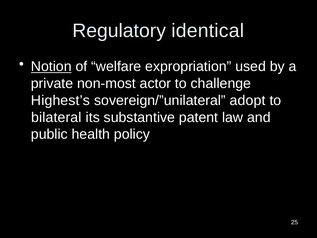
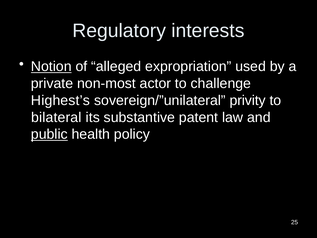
identical: identical -> interests
welfare: welfare -> alleged
adopt: adopt -> privity
public underline: none -> present
